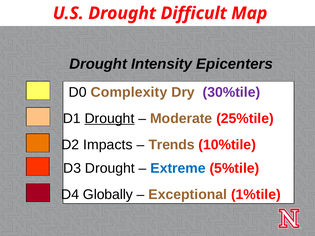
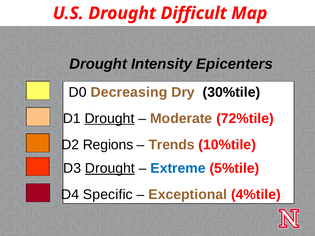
Complexity: Complexity -> Decreasing
30%tile colour: purple -> black
25%tile: 25%tile -> 72%tile
Impacts: Impacts -> Regions
Drought at (110, 168) underline: none -> present
Globally: Globally -> Specific
1%tile: 1%tile -> 4%tile
